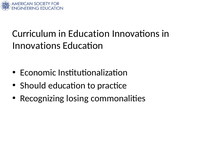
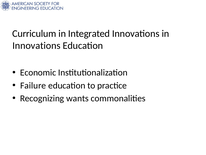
in Education: Education -> Integrated
Should: Should -> Failure
losing: losing -> wants
